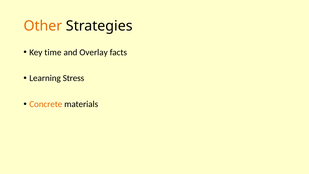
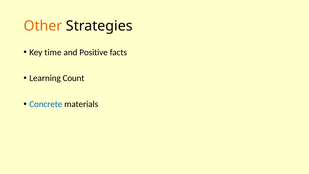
Overlay: Overlay -> Positive
Stress: Stress -> Count
Concrete colour: orange -> blue
